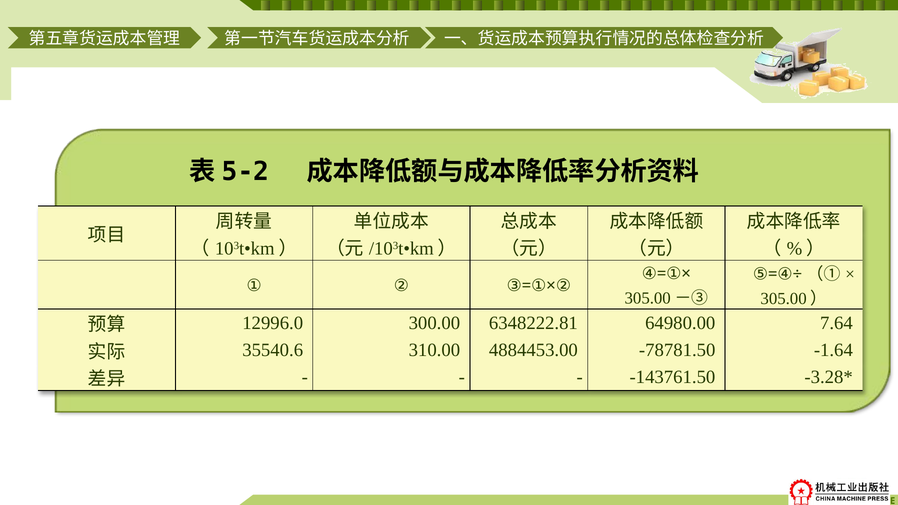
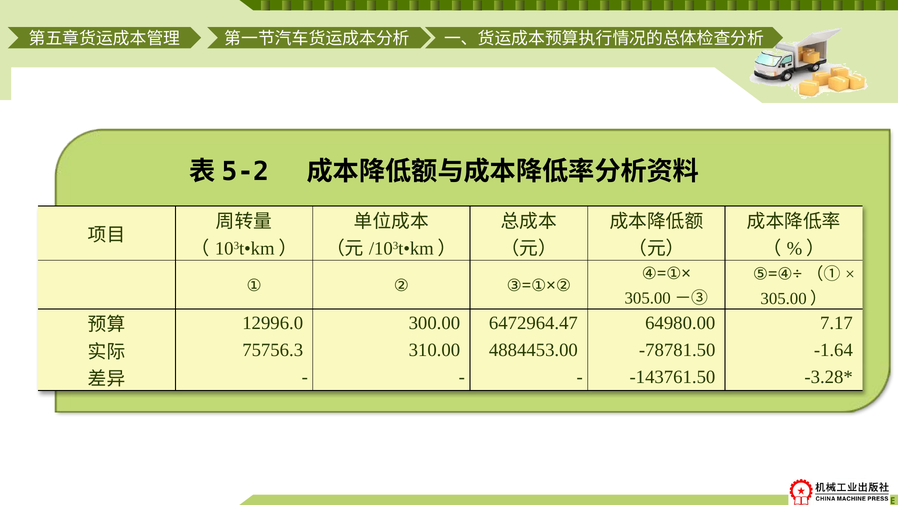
6348222.81: 6348222.81 -> 6472964.47
7.64: 7.64 -> 7.17
35540.6: 35540.6 -> 75756.3
